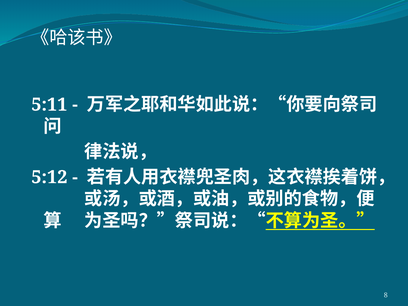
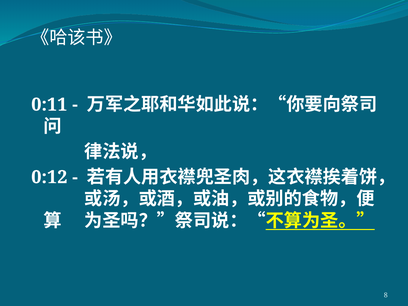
5:11: 5:11 -> 0:11
5:12: 5:12 -> 0:12
